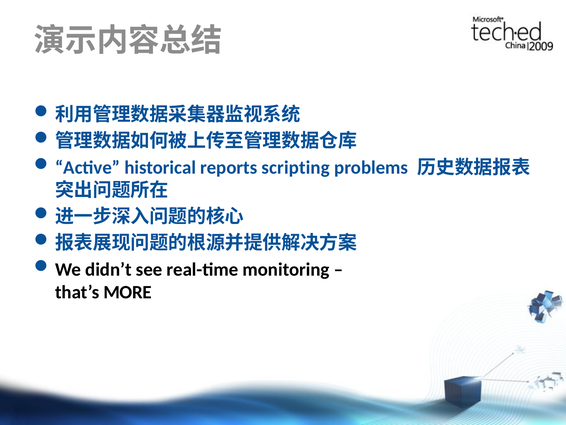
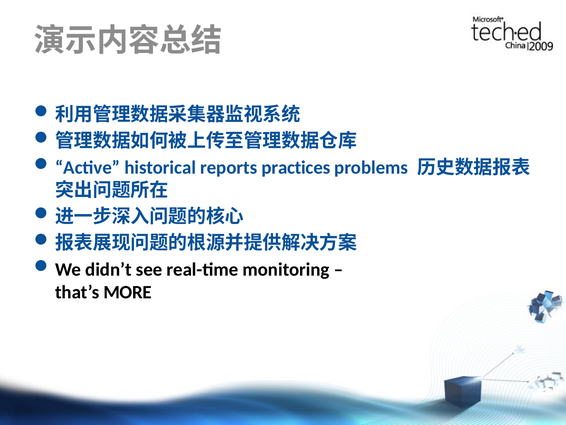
scripting: scripting -> practices
